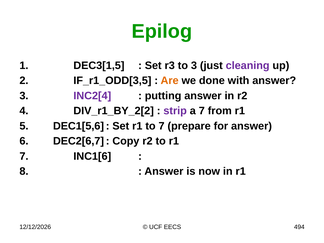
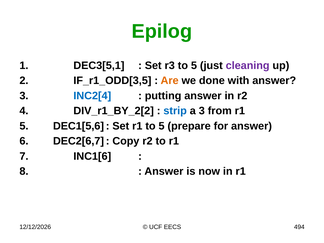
DEC3[1,5: DEC3[1,5 -> DEC3[5,1
r3 to 3: 3 -> 5
INC2[4 colour: purple -> blue
strip colour: purple -> blue
a 7: 7 -> 3
r1 to 7: 7 -> 5
